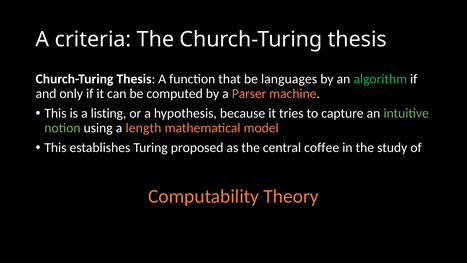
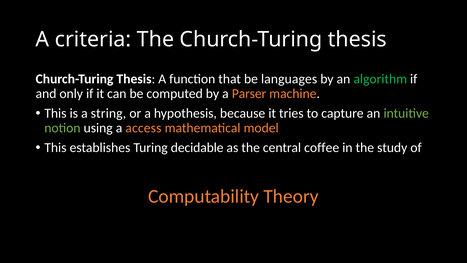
listing: listing -> string
length: length -> access
proposed: proposed -> decidable
